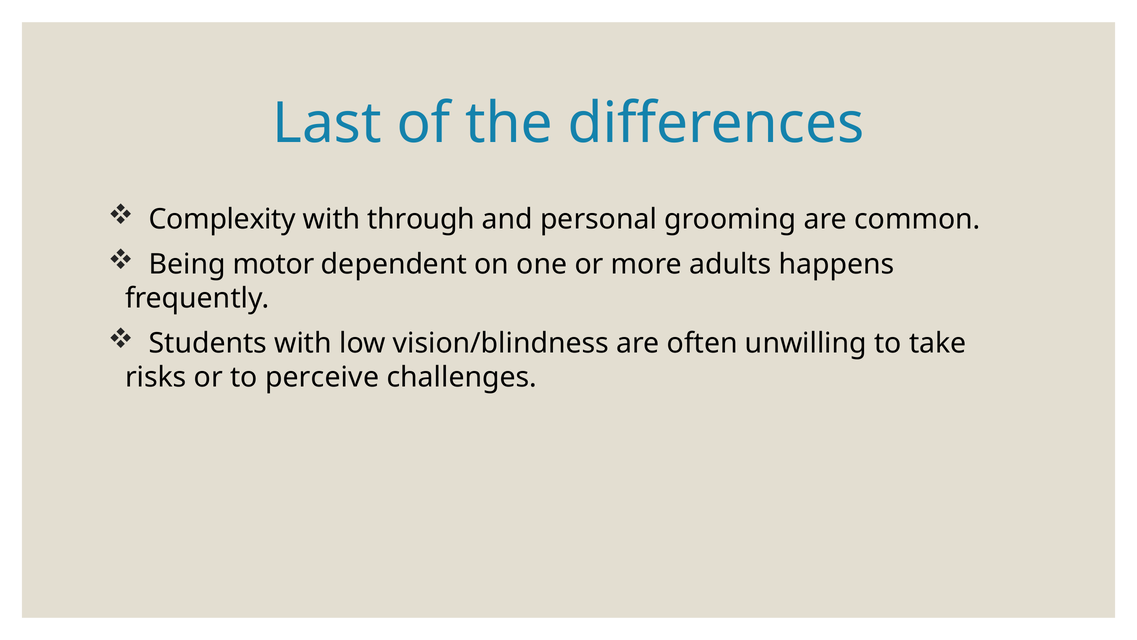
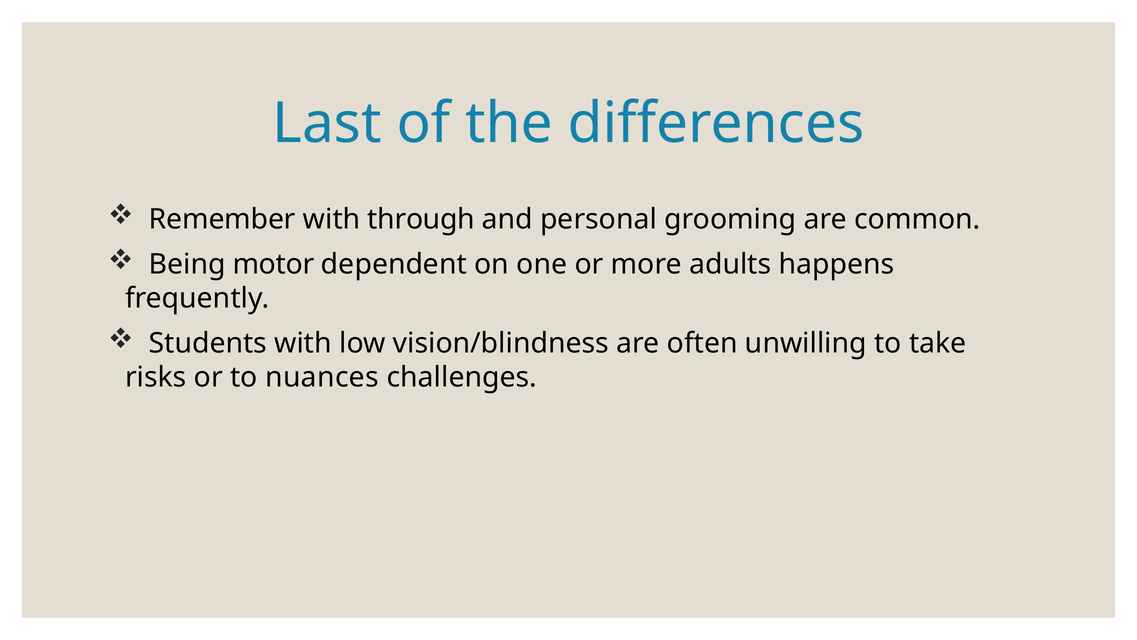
Complexity: Complexity -> Remember
perceive: perceive -> nuances
